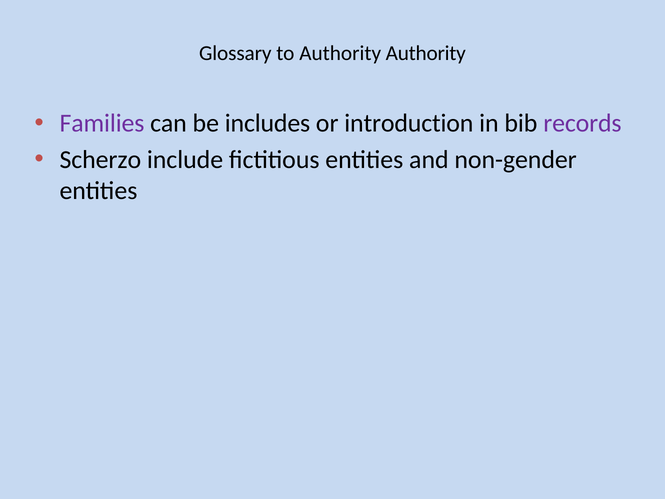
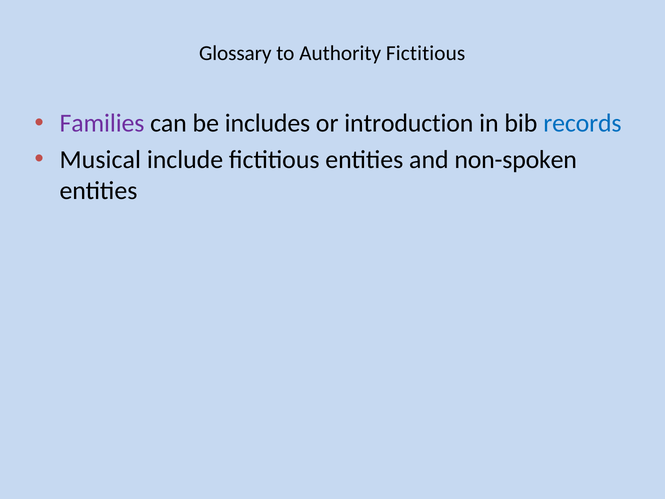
Authority Authority: Authority -> Fictitious
records colour: purple -> blue
Scherzo: Scherzo -> Musical
non-gender: non-gender -> non-spoken
